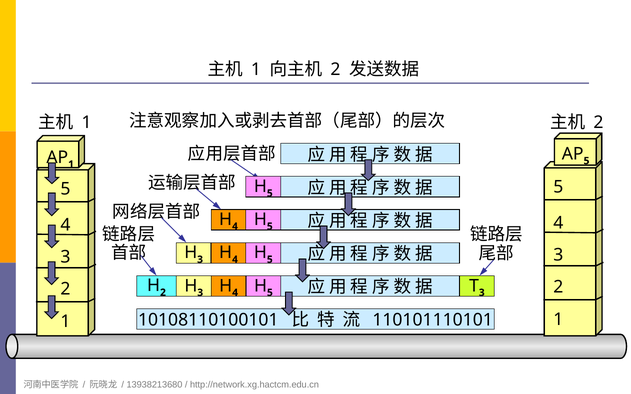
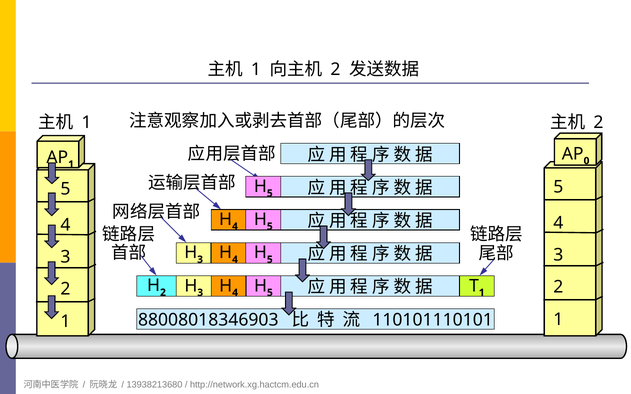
5 at (586, 161): 5 -> 0
3 at (482, 293): 3 -> 1
10108110100101: 10108110100101 -> 88008018346903
